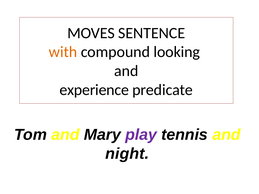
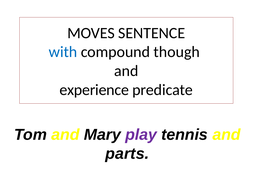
with colour: orange -> blue
looking: looking -> though
night: night -> parts
